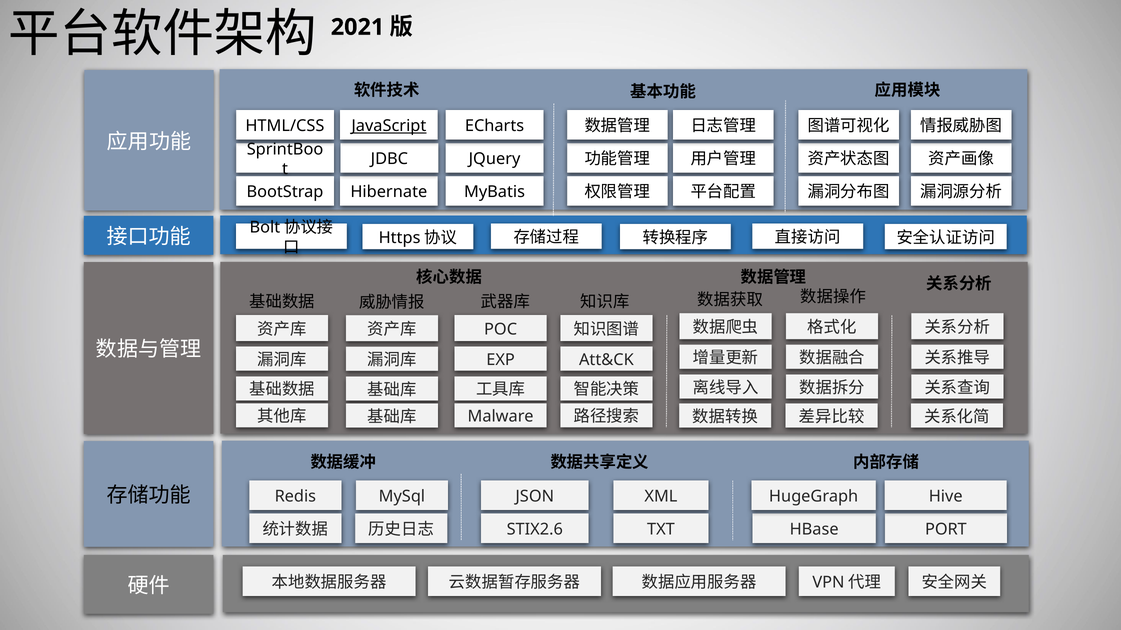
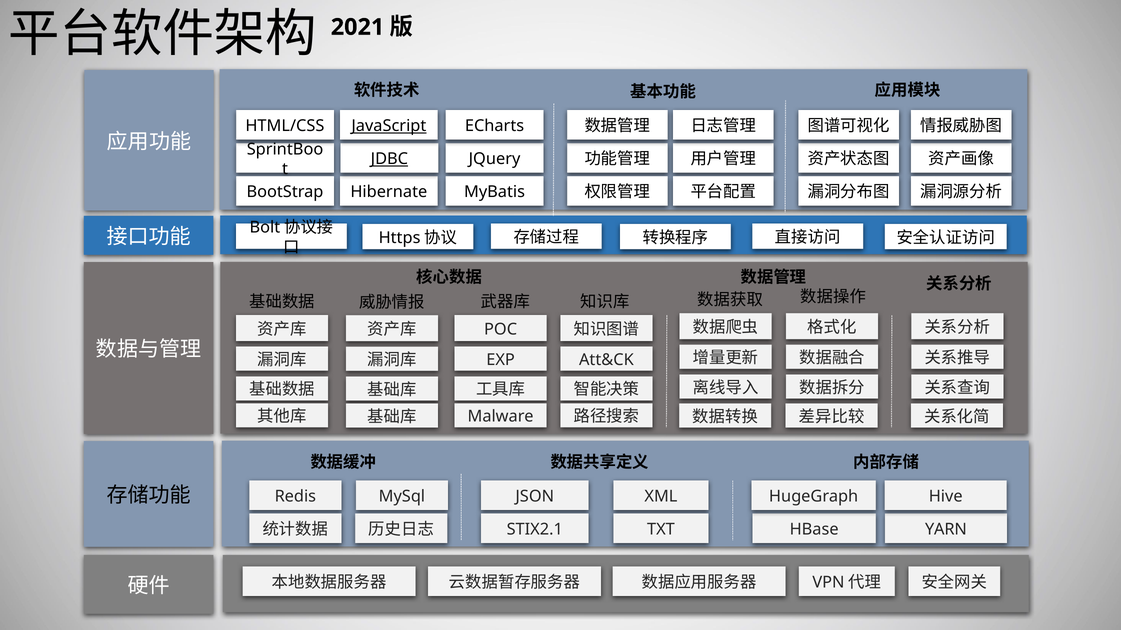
JDBC underline: none -> present
STIX2.6: STIX2.6 -> STIX2.1
PORT: PORT -> YARN
